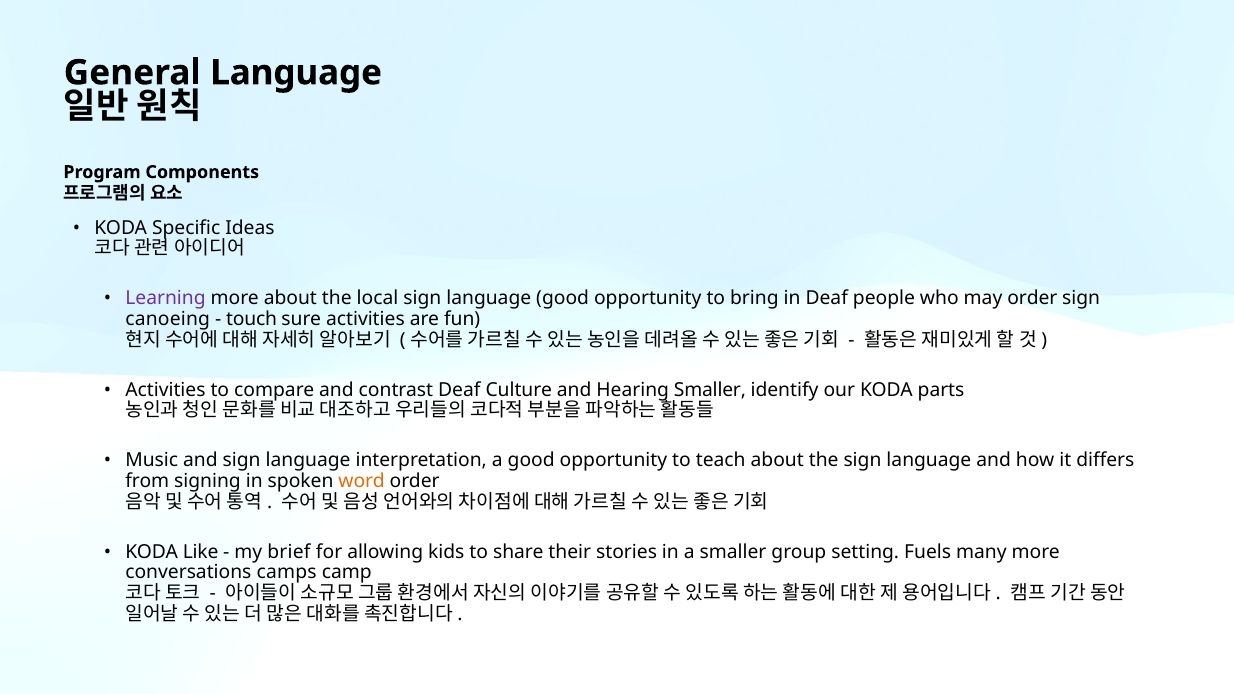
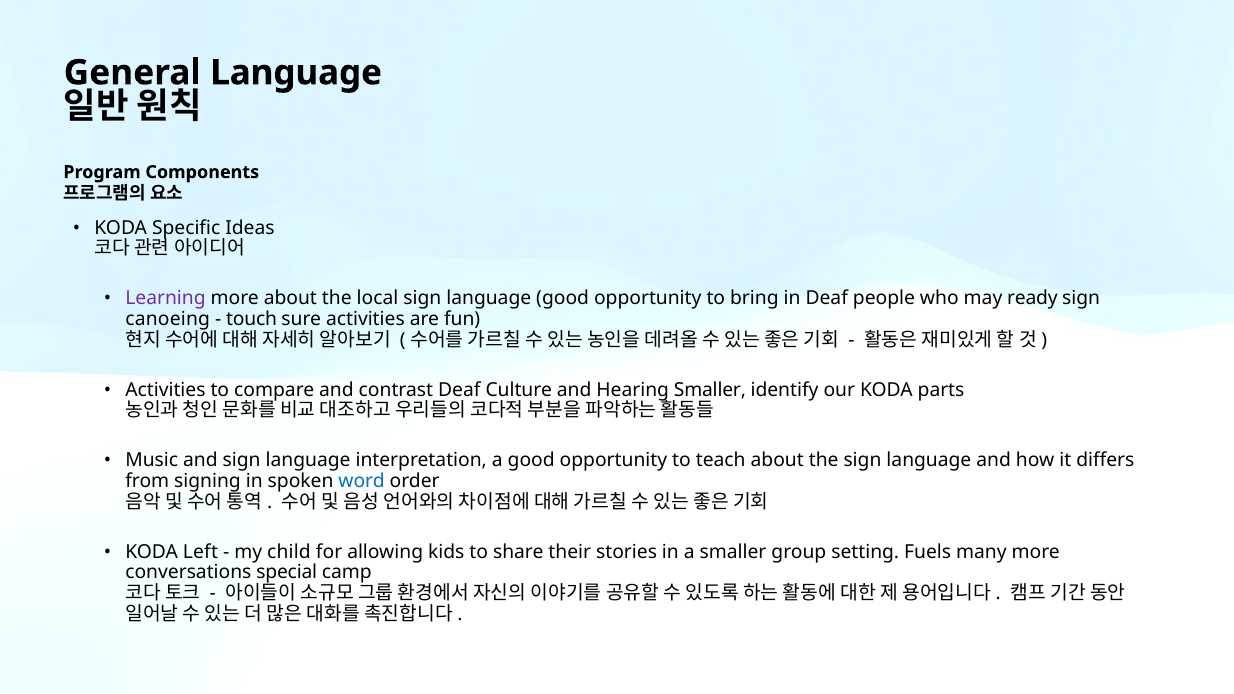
may order: order -> ready
word colour: orange -> blue
Like: Like -> Left
brief: brief -> child
camps: camps -> special
